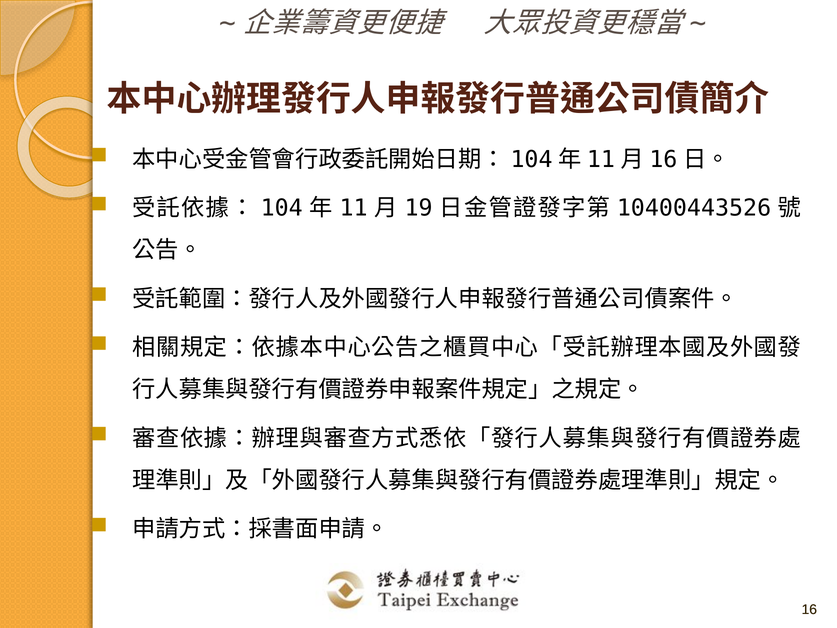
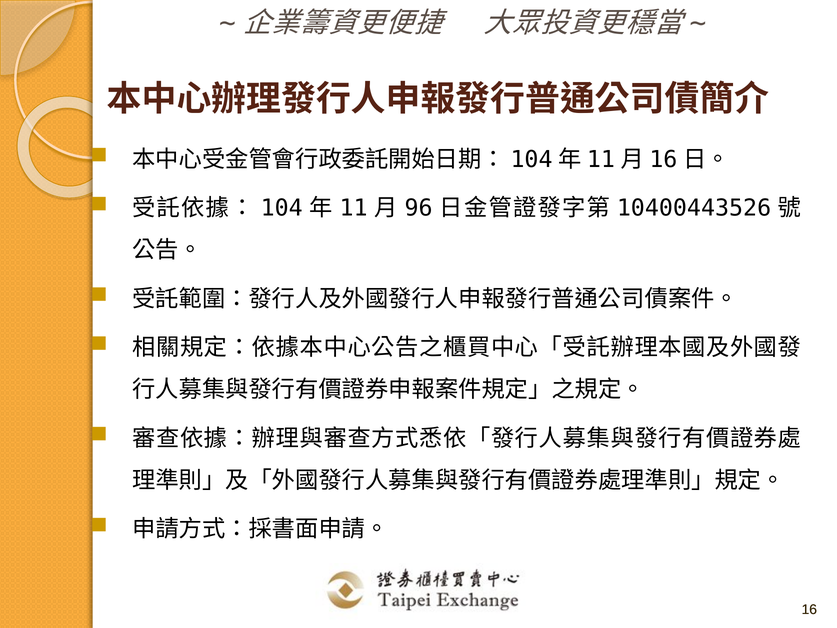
19: 19 -> 96
